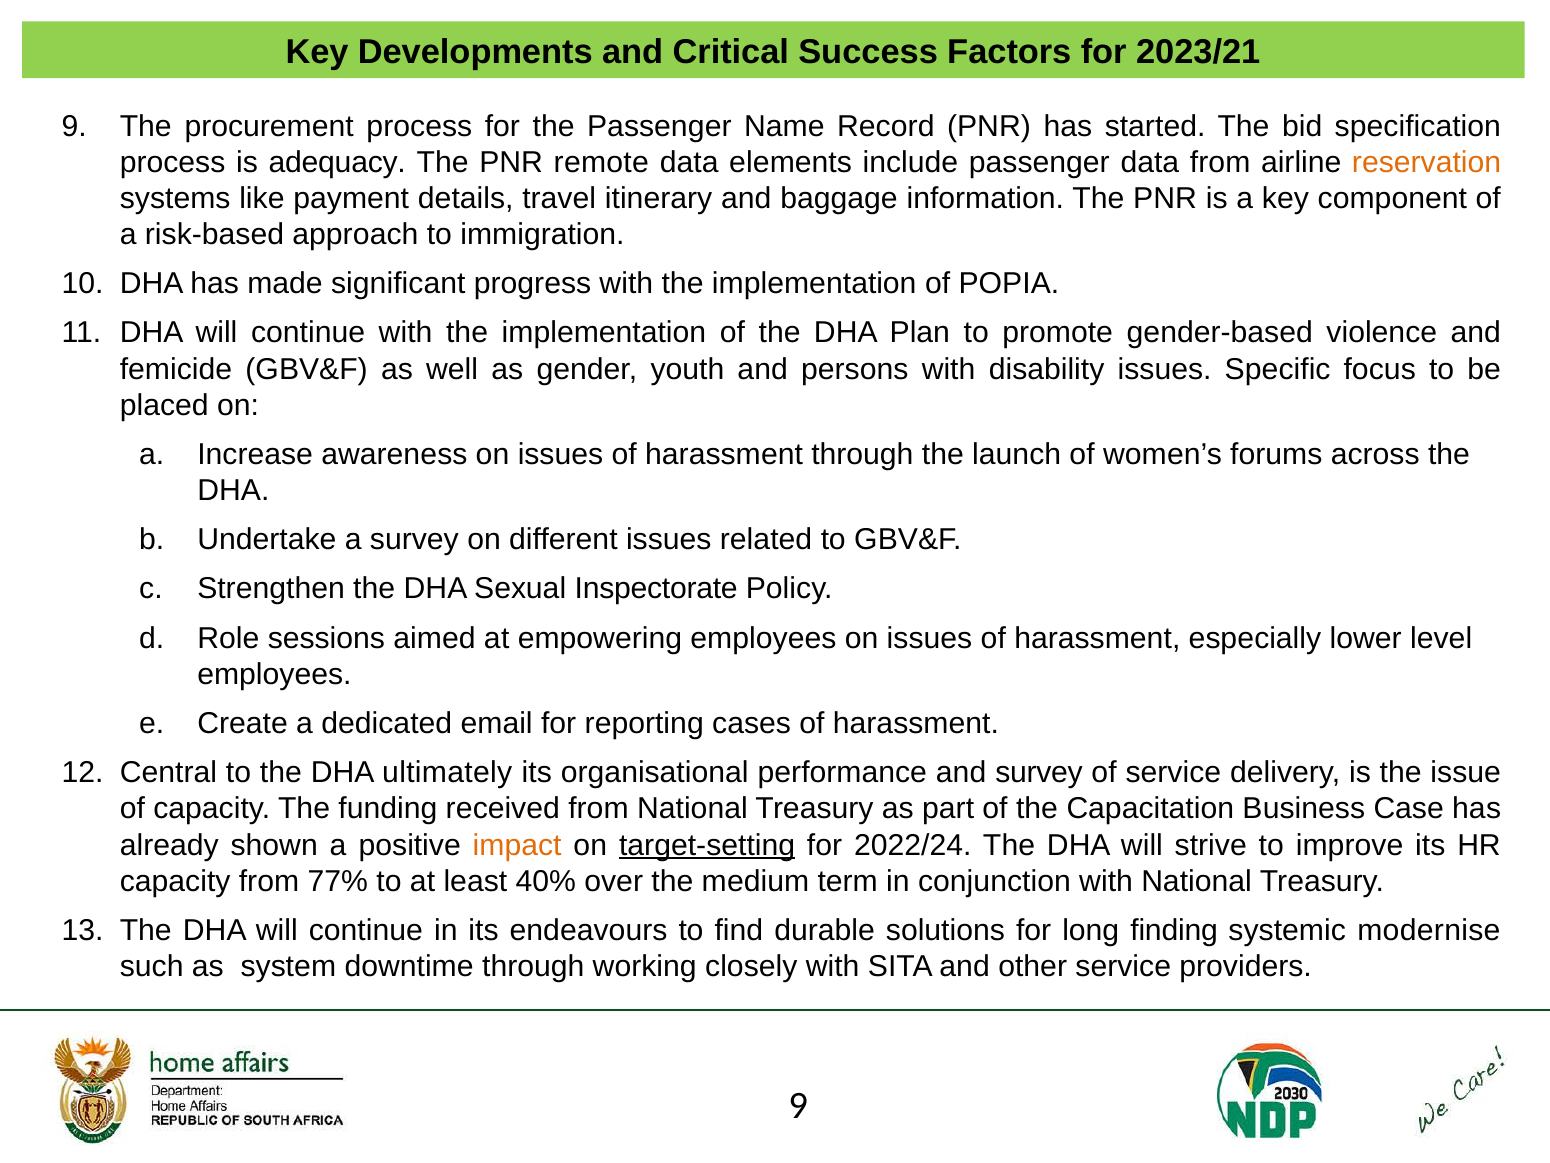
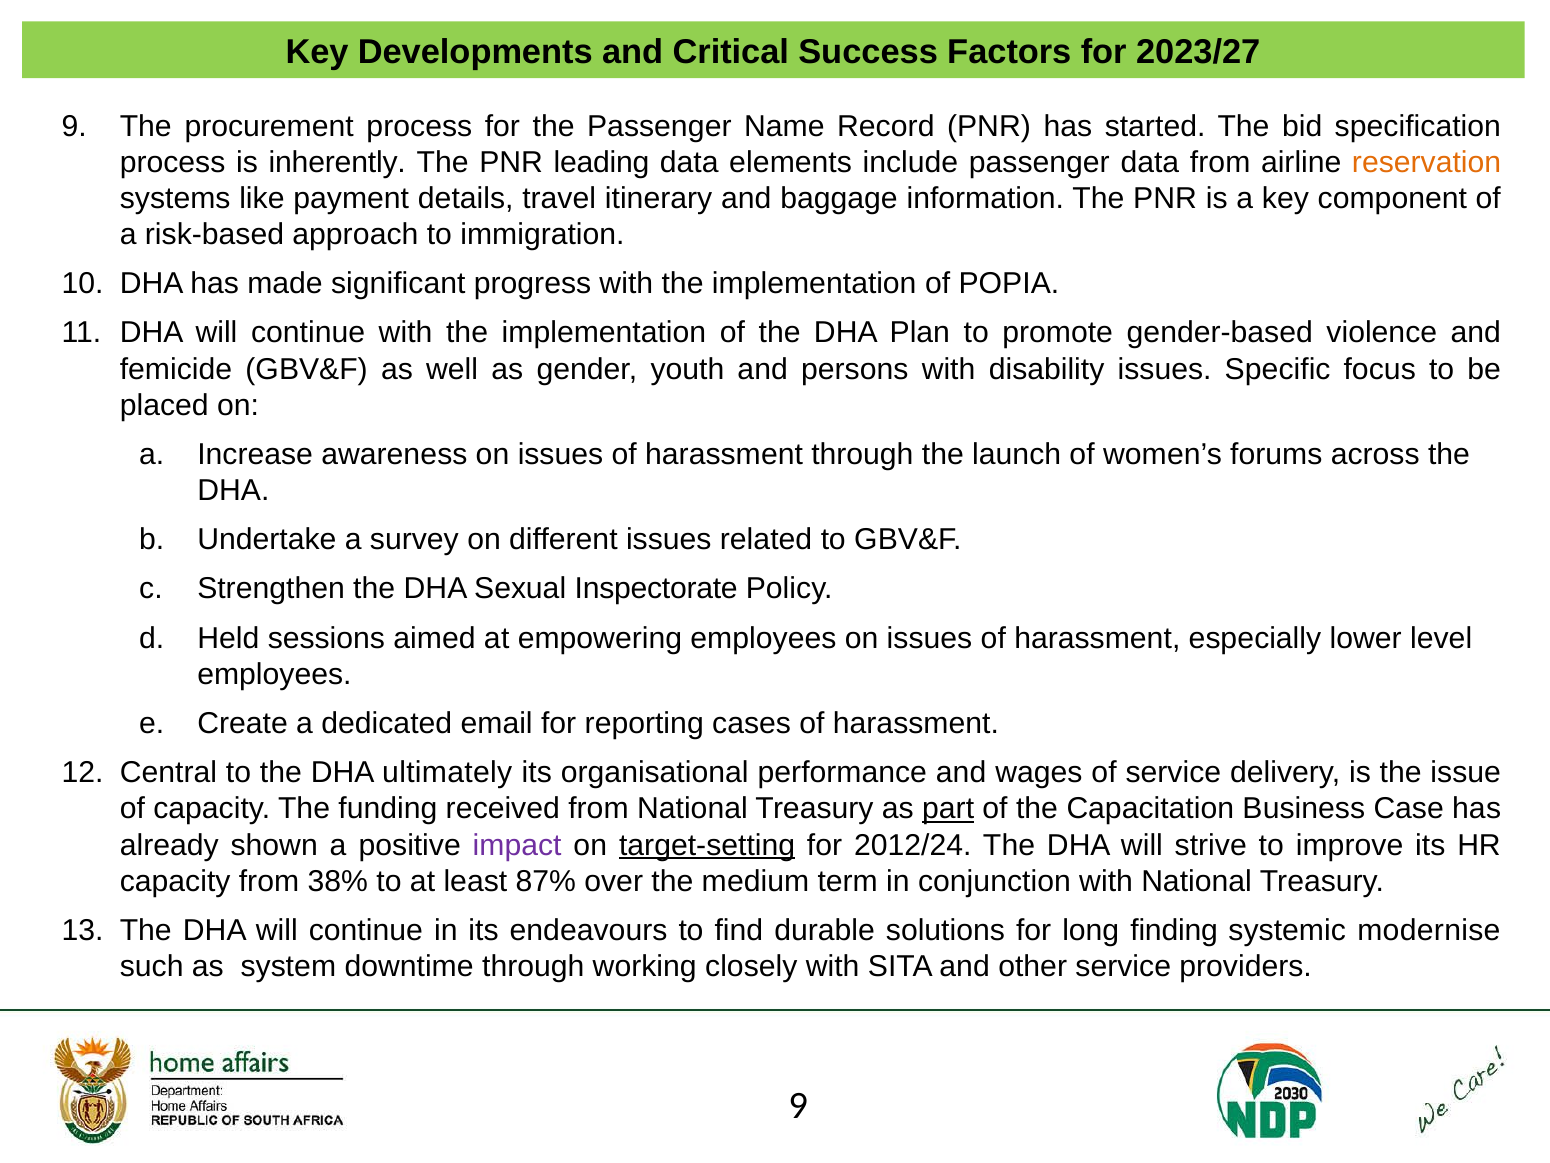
2023/21: 2023/21 -> 2023/27
adequacy: adequacy -> inherently
remote: remote -> leading
Role: Role -> Held
and survey: survey -> wages
part underline: none -> present
impact colour: orange -> purple
2022/24: 2022/24 -> 2012/24
77%: 77% -> 38%
40%: 40% -> 87%
